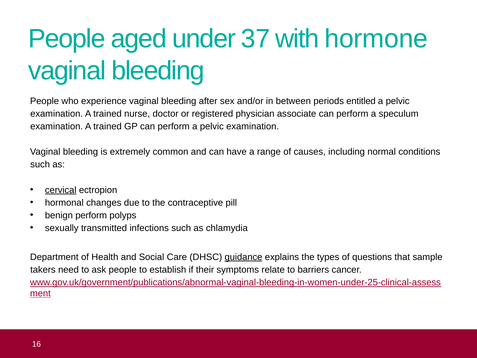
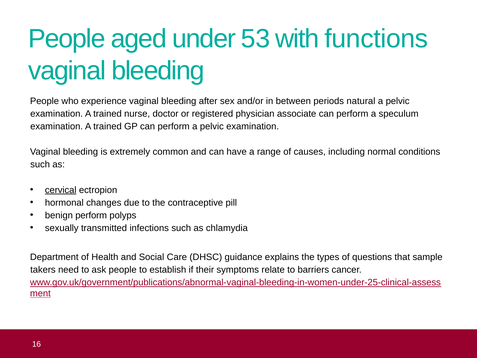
37: 37 -> 53
hormone: hormone -> functions
entitled: entitled -> natural
guidance underline: present -> none
